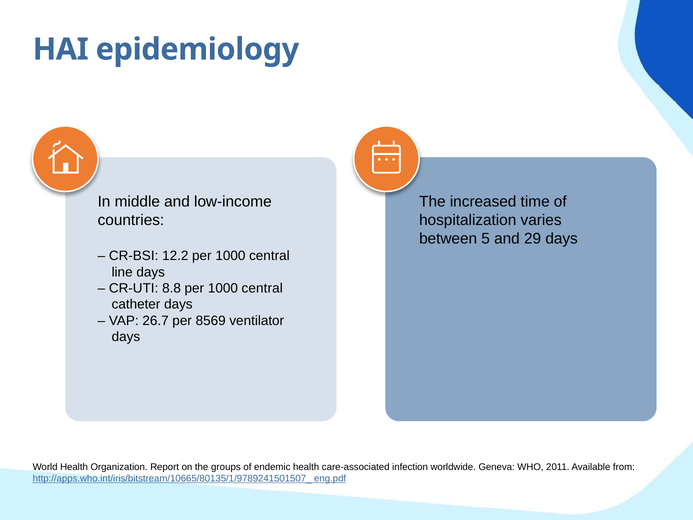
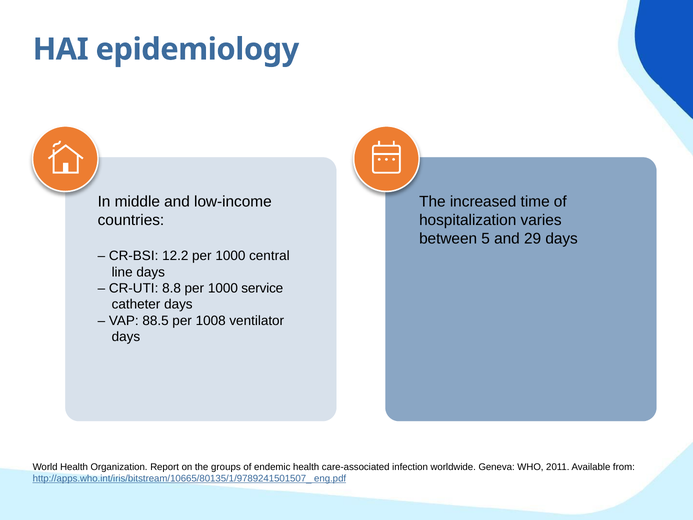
8.8 per 1000 central: central -> service
26.7: 26.7 -> 88.5
8569: 8569 -> 1008
